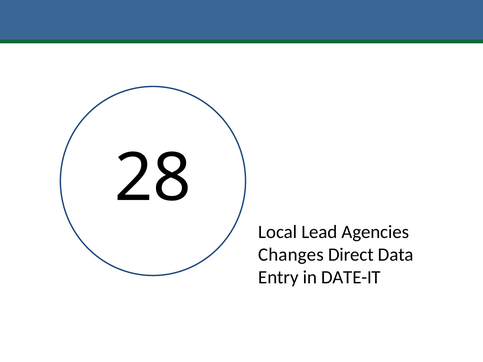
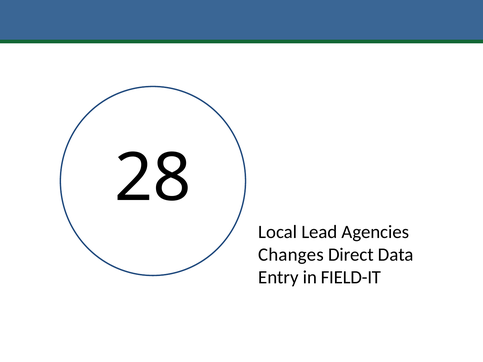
DATE-IT: DATE-IT -> FIELD-IT
